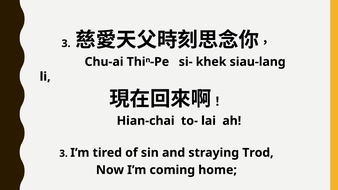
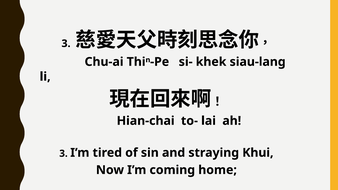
Trod: Trod -> Khui
